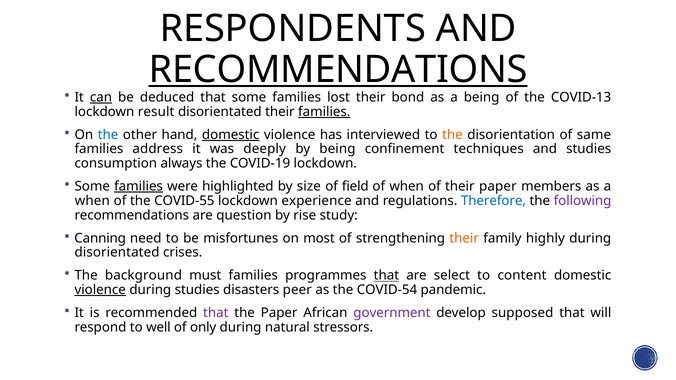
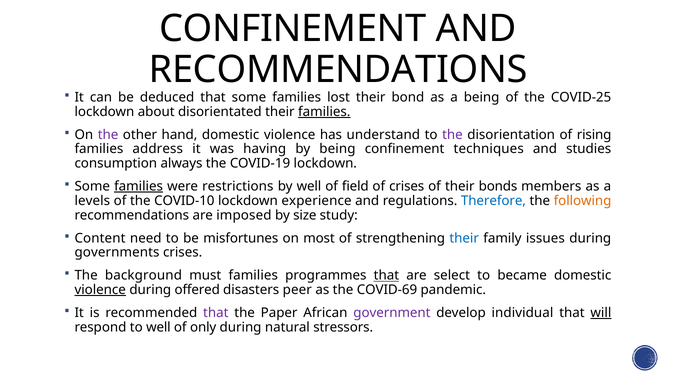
RESPONDENTS at (293, 29): RESPONDENTS -> CONFINEMENT
RECOMMENDATIONS at (338, 70) underline: present -> none
can underline: present -> none
COVID-13: COVID-13 -> COVID-25
result: result -> about
the at (108, 135) colour: blue -> purple
domestic at (231, 135) underline: present -> none
interviewed: interviewed -> understand
the at (452, 135) colour: orange -> purple
same: same -> rising
deeply: deeply -> having
highlighted: highlighted -> restrictions
by size: size -> well
of when: when -> crises
their paper: paper -> bonds
when at (92, 201): when -> levels
COVID-55: COVID-55 -> COVID-10
following colour: purple -> orange
question: question -> imposed
rise: rise -> size
Canning: Canning -> Content
their at (464, 238) colour: orange -> blue
highly: highly -> issues
disorientated at (117, 253): disorientated -> governments
content: content -> became
during studies: studies -> offered
COVID-54: COVID-54 -> COVID-69
supposed: supposed -> individual
will underline: none -> present
